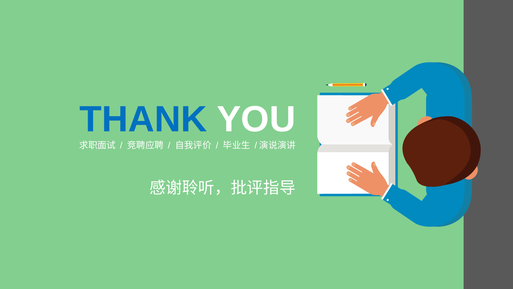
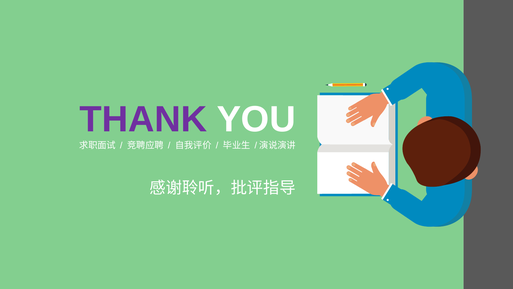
THANK colour: blue -> purple
